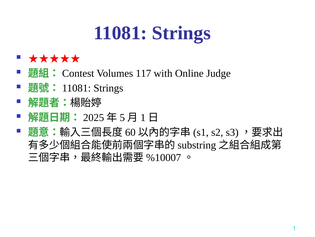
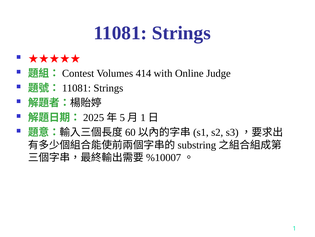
117: 117 -> 414
